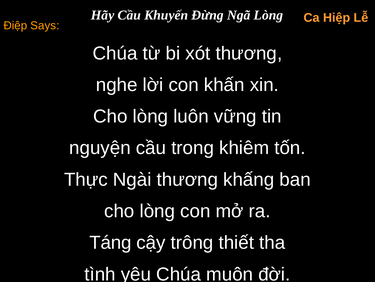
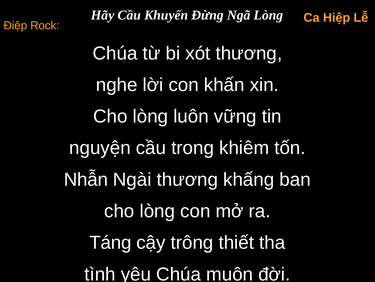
Says: Says -> Rock
Thực: Thực -> Nhẫn
